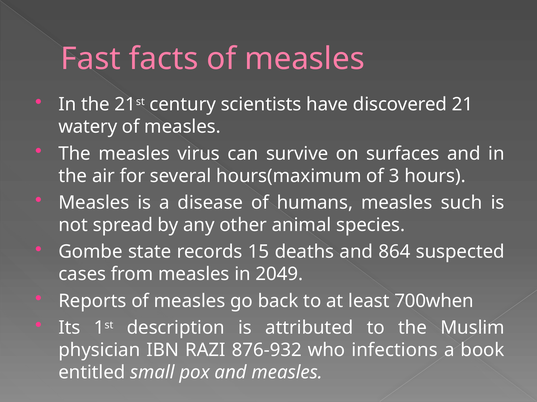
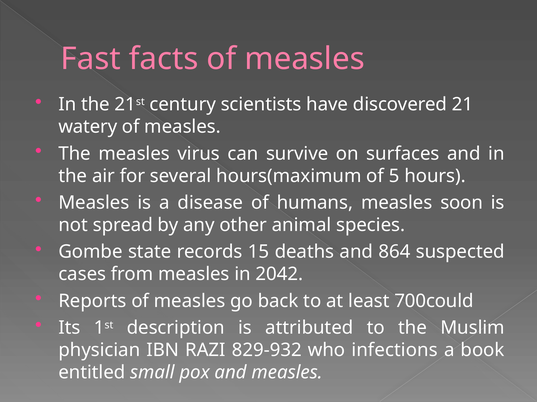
3: 3 -> 5
such: such -> soon
2049: 2049 -> 2042
700when: 700when -> 700could
876-932: 876-932 -> 829-932
